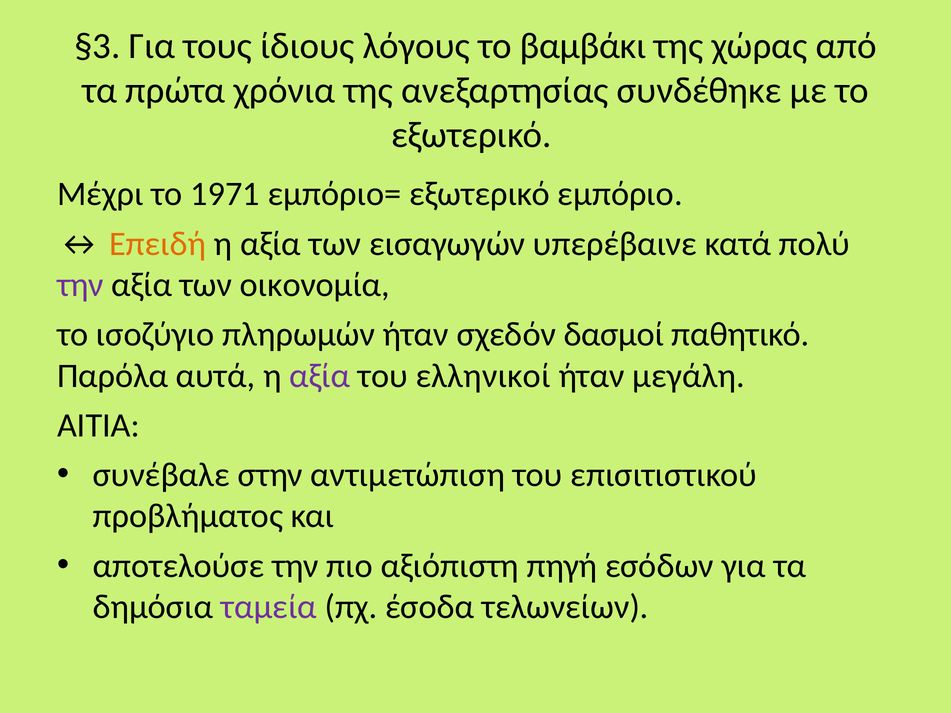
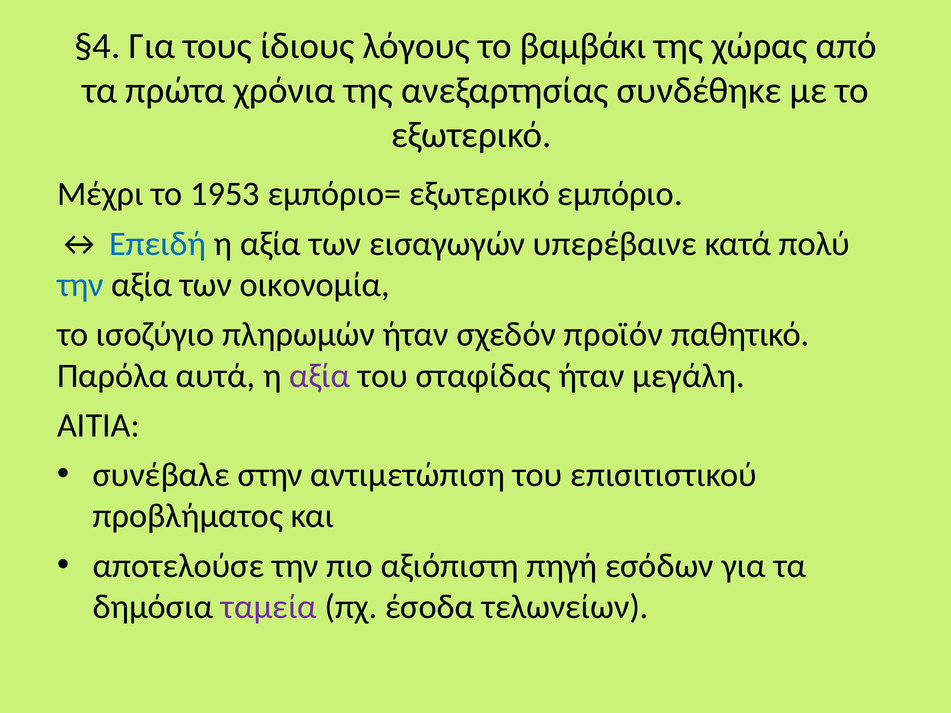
§3: §3 -> §4
1971: 1971 -> 1953
Επειδή colour: orange -> blue
την at (80, 285) colour: purple -> blue
δασμοί: δασμοί -> προϊόν
ελληνικοί: ελληνικοί -> σταφίδας
